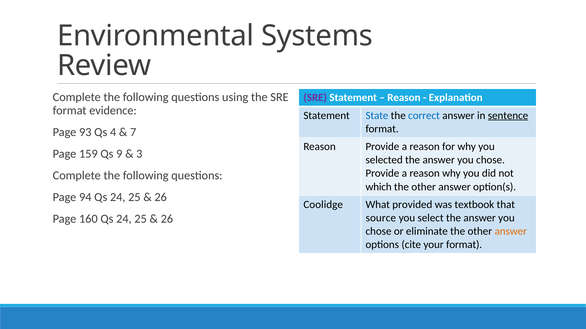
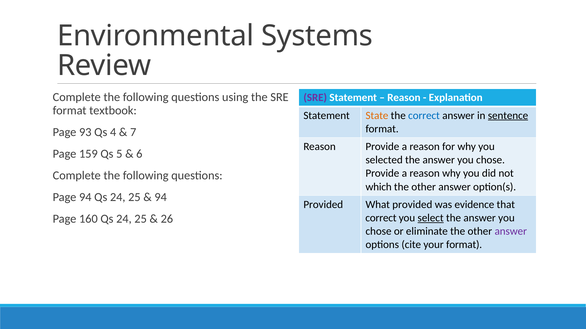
evidence: evidence -> textbook
State colour: blue -> orange
9: 9 -> 5
3: 3 -> 6
26 at (161, 198): 26 -> 94
Coolidge at (323, 205): Coolidge -> Provided
textbook: textbook -> evidence
source at (381, 218): source -> correct
select underline: none -> present
answer at (511, 232) colour: orange -> purple
